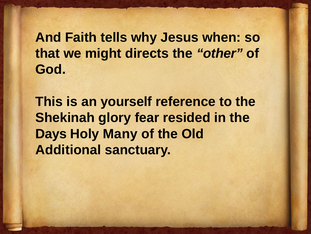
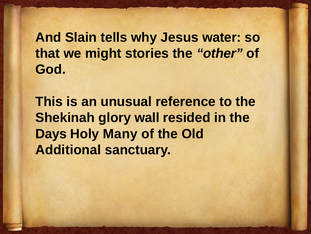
Faith: Faith -> Slain
when: when -> water
directs: directs -> stories
yourself: yourself -> unusual
fear: fear -> wall
